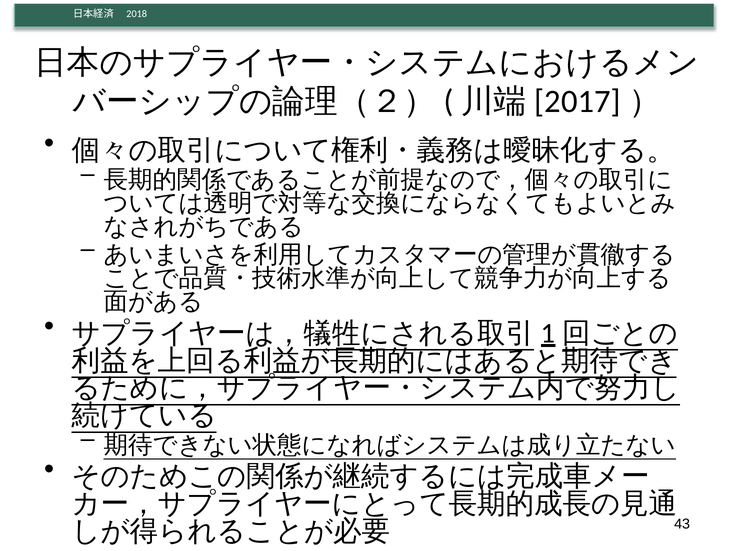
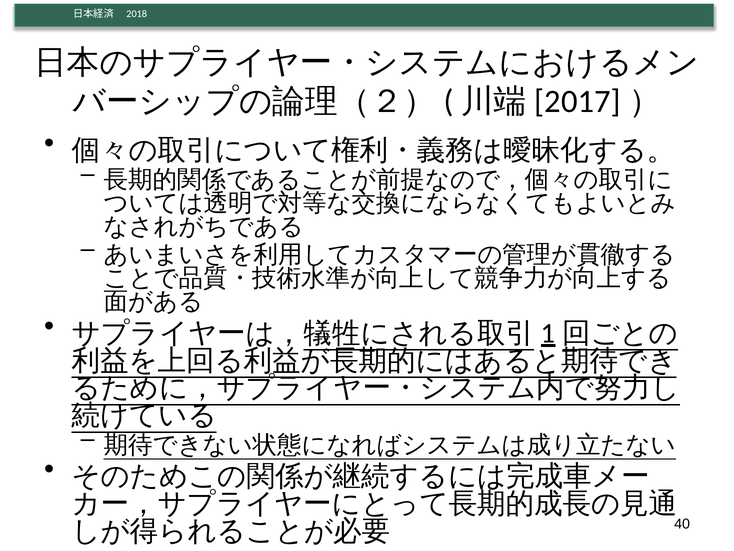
43: 43 -> 40
